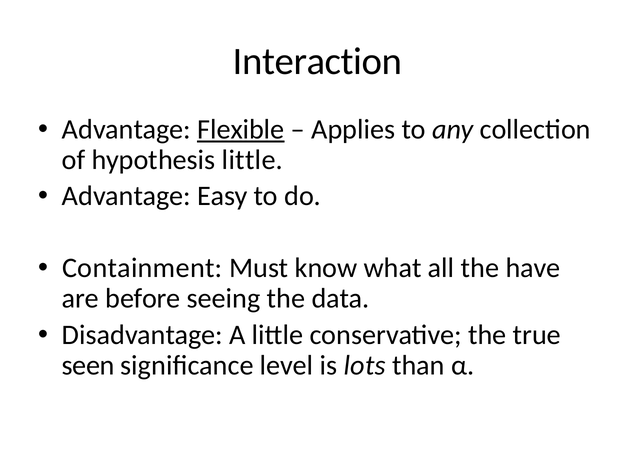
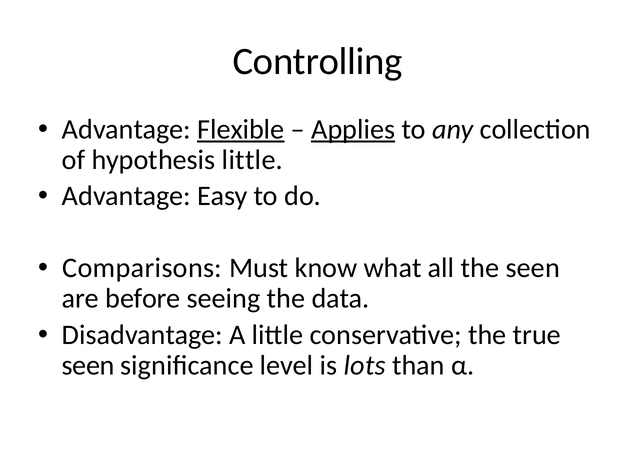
Interaction: Interaction -> Controlling
Applies underline: none -> present
Containment: Containment -> Comparisons
the have: have -> seen
